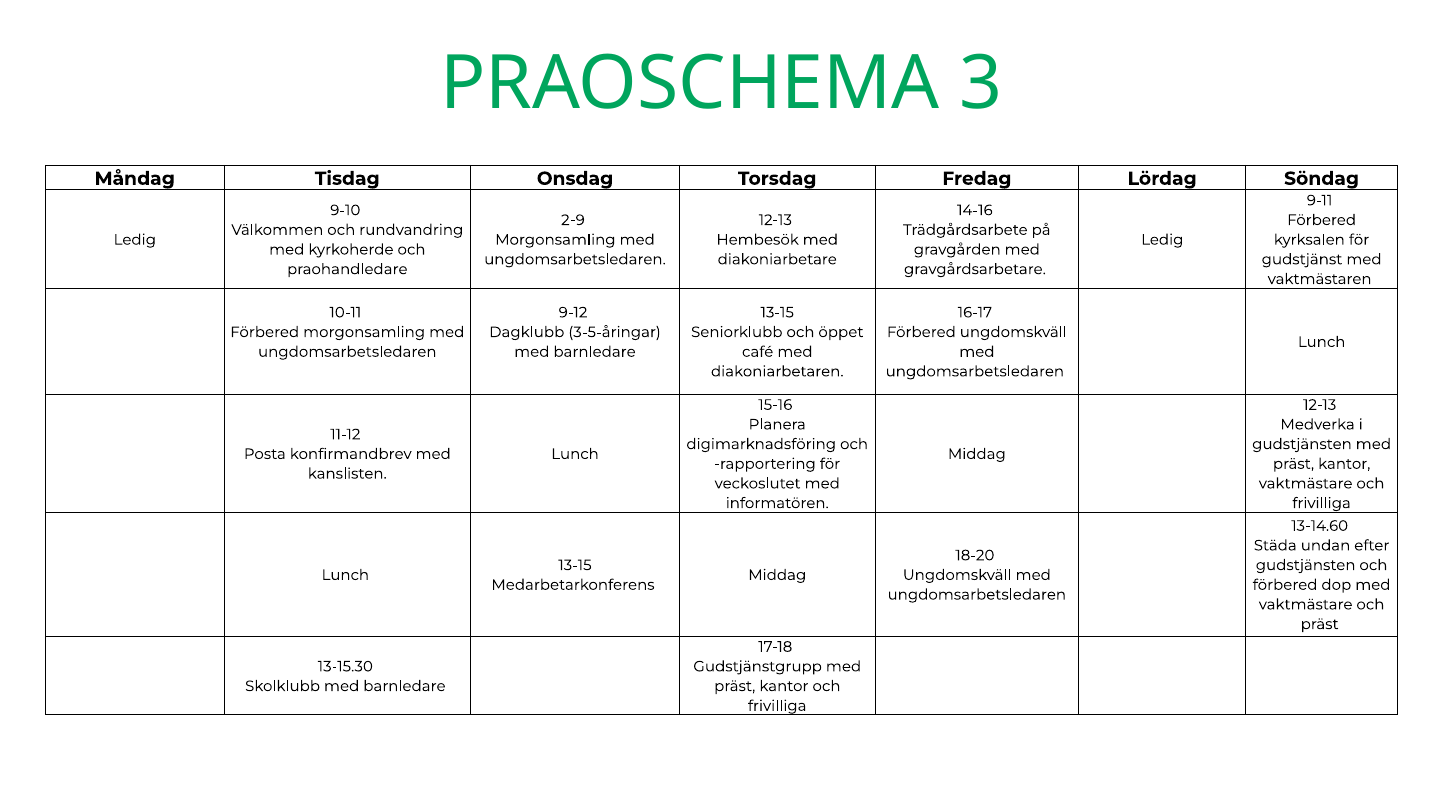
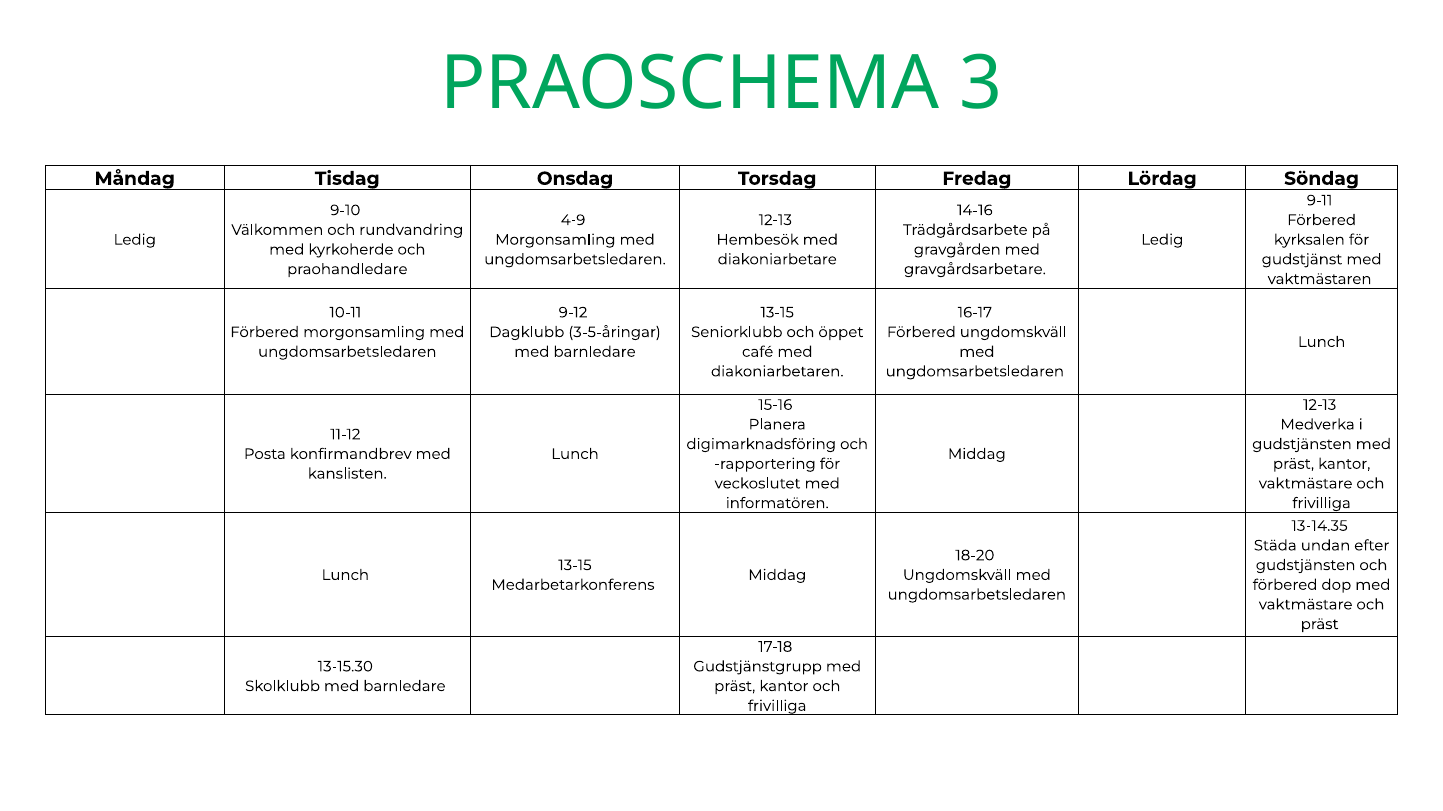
2-9: 2-9 -> 4-9
13-14.60: 13-14.60 -> 13-14.35
